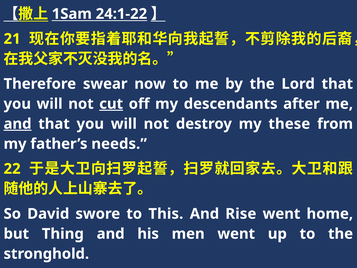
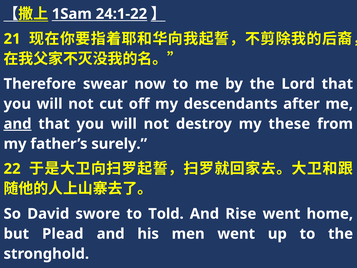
cut underline: present -> none
needs: needs -> surely
This: This -> Told
Thing: Thing -> Plead
